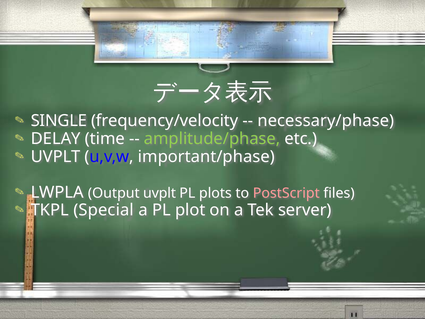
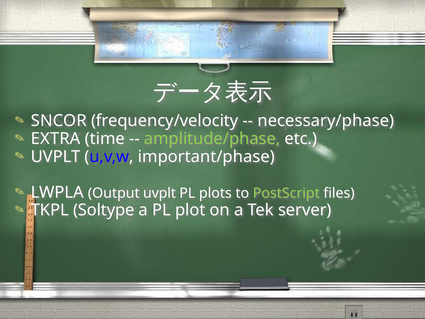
SINGLE: SINGLE -> SNCOR
DELAY: DELAY -> EXTRA
PostScript colour: pink -> light green
Special: Special -> Soltype
